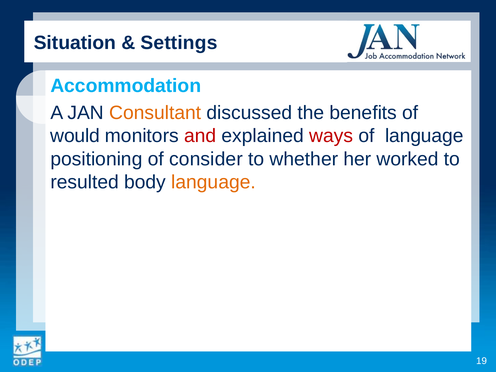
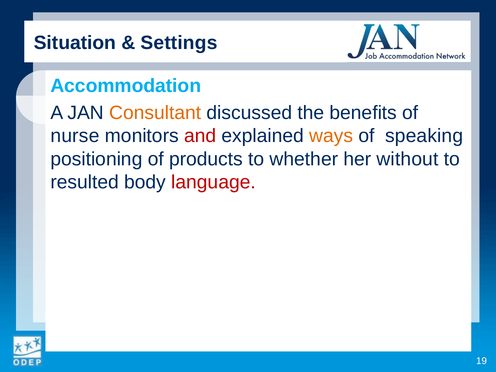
would: would -> nurse
ways colour: red -> orange
of language: language -> speaking
consider: consider -> products
worked: worked -> without
language at (214, 182) colour: orange -> red
